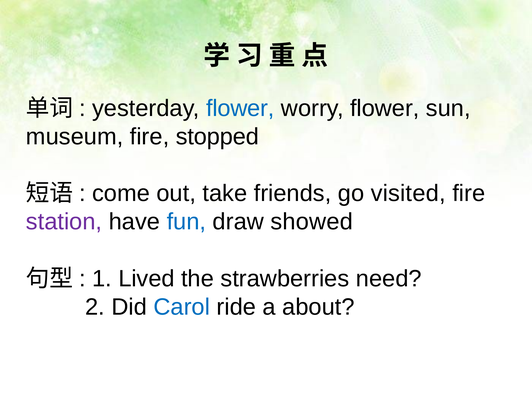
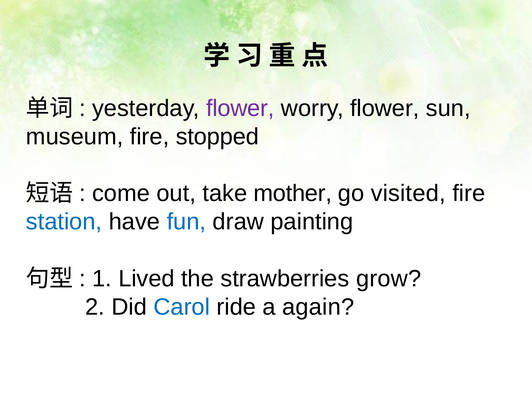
flower at (240, 108) colour: blue -> purple
friends: friends -> mother
station colour: purple -> blue
showed: showed -> painting
need: need -> grow
about: about -> again
